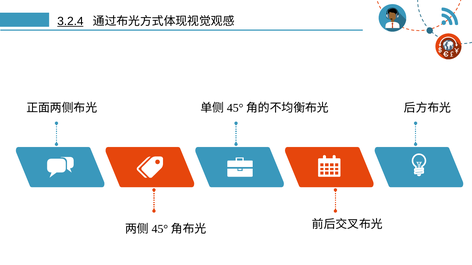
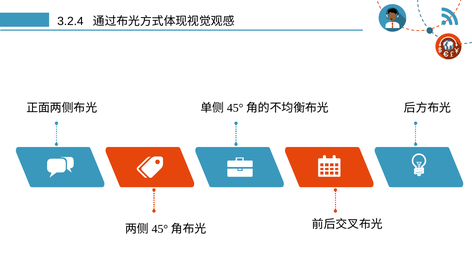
3.2.4 underline: present -> none
